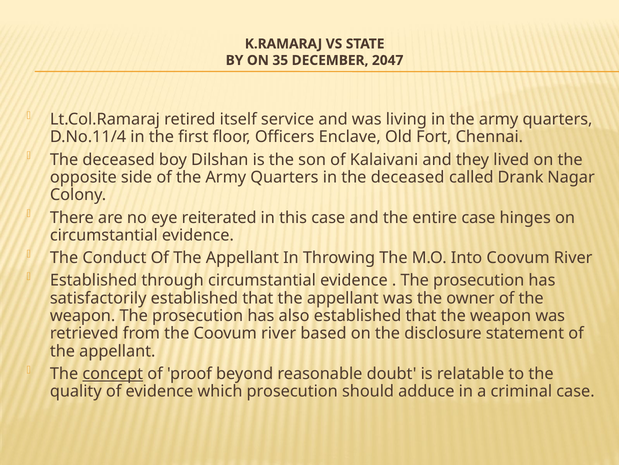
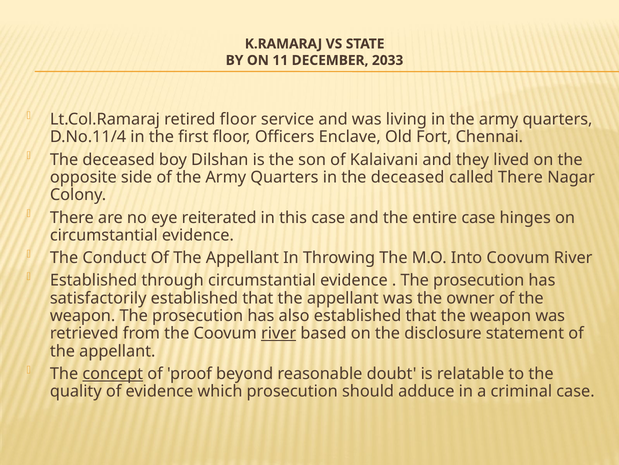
35: 35 -> 11
2047: 2047 -> 2033
retired itself: itself -> floor
called Drank: Drank -> There
river at (279, 333) underline: none -> present
